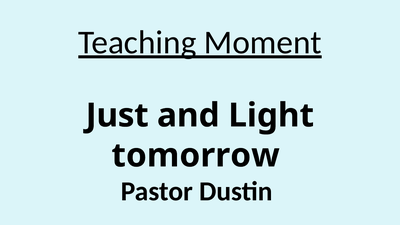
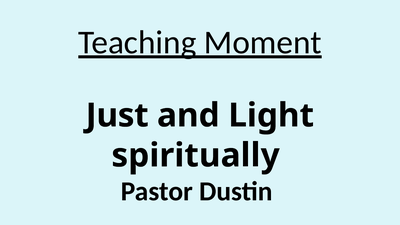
tomorrow: tomorrow -> spiritually
